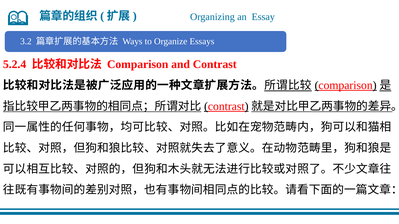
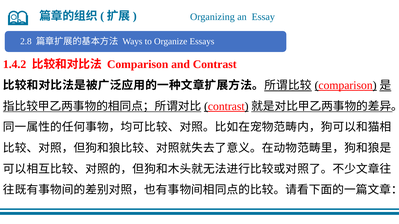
3.2: 3.2 -> 2.8
5.2.4: 5.2.4 -> 1.4.2
